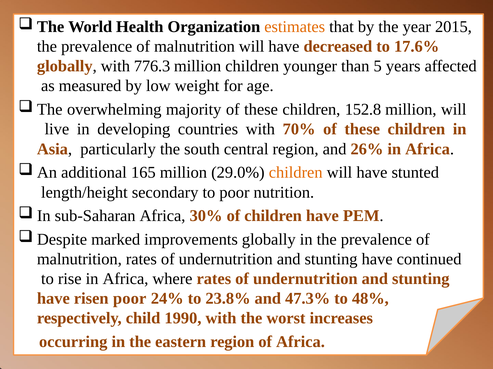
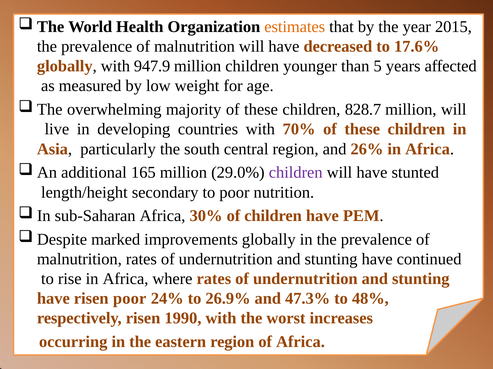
776.3: 776.3 -> 947.9
152.8: 152.8 -> 828.7
children at (296, 173) colour: orange -> purple
23.8%: 23.8% -> 26.9%
respectively child: child -> risen
